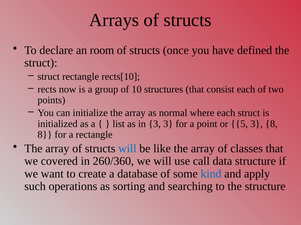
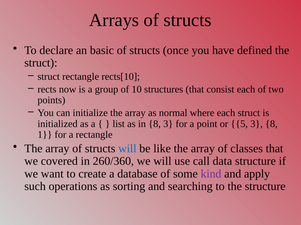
room: room -> basic
in 3: 3 -> 8
8 at (45, 135): 8 -> 1
kind colour: blue -> purple
